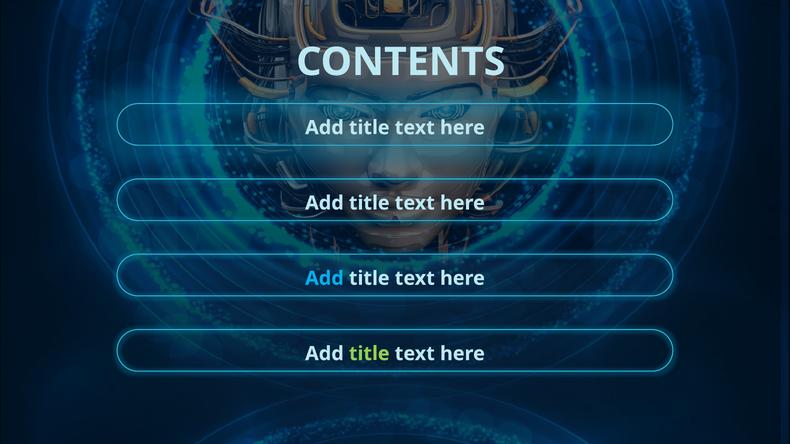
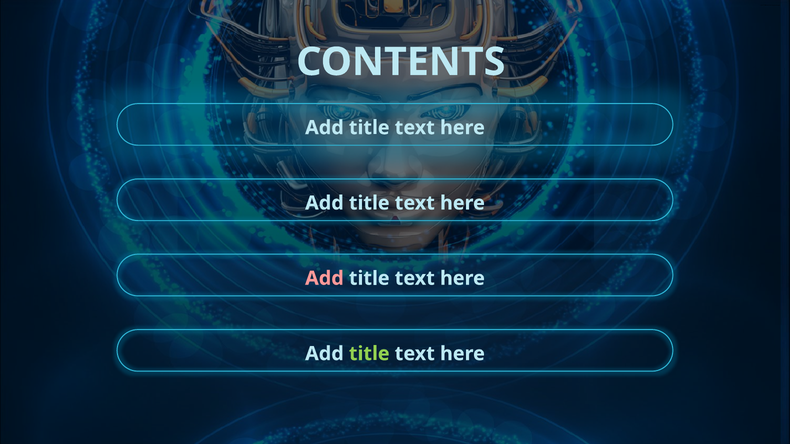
Add at (324, 279) colour: light blue -> pink
